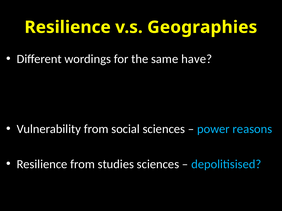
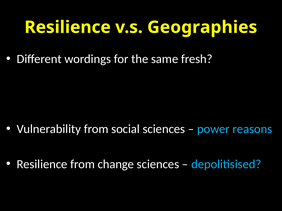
have: have -> fresh
studies: studies -> change
